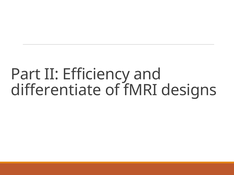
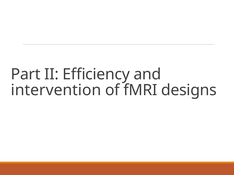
differentiate: differentiate -> intervention
